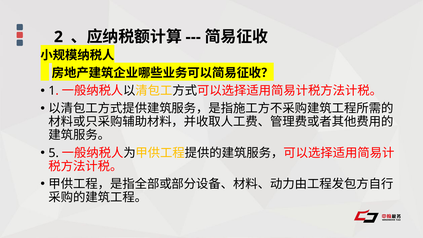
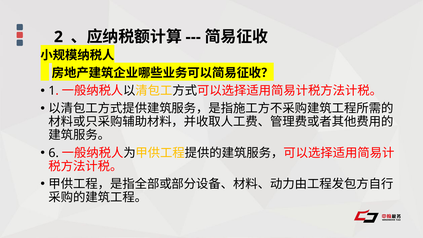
5: 5 -> 6
